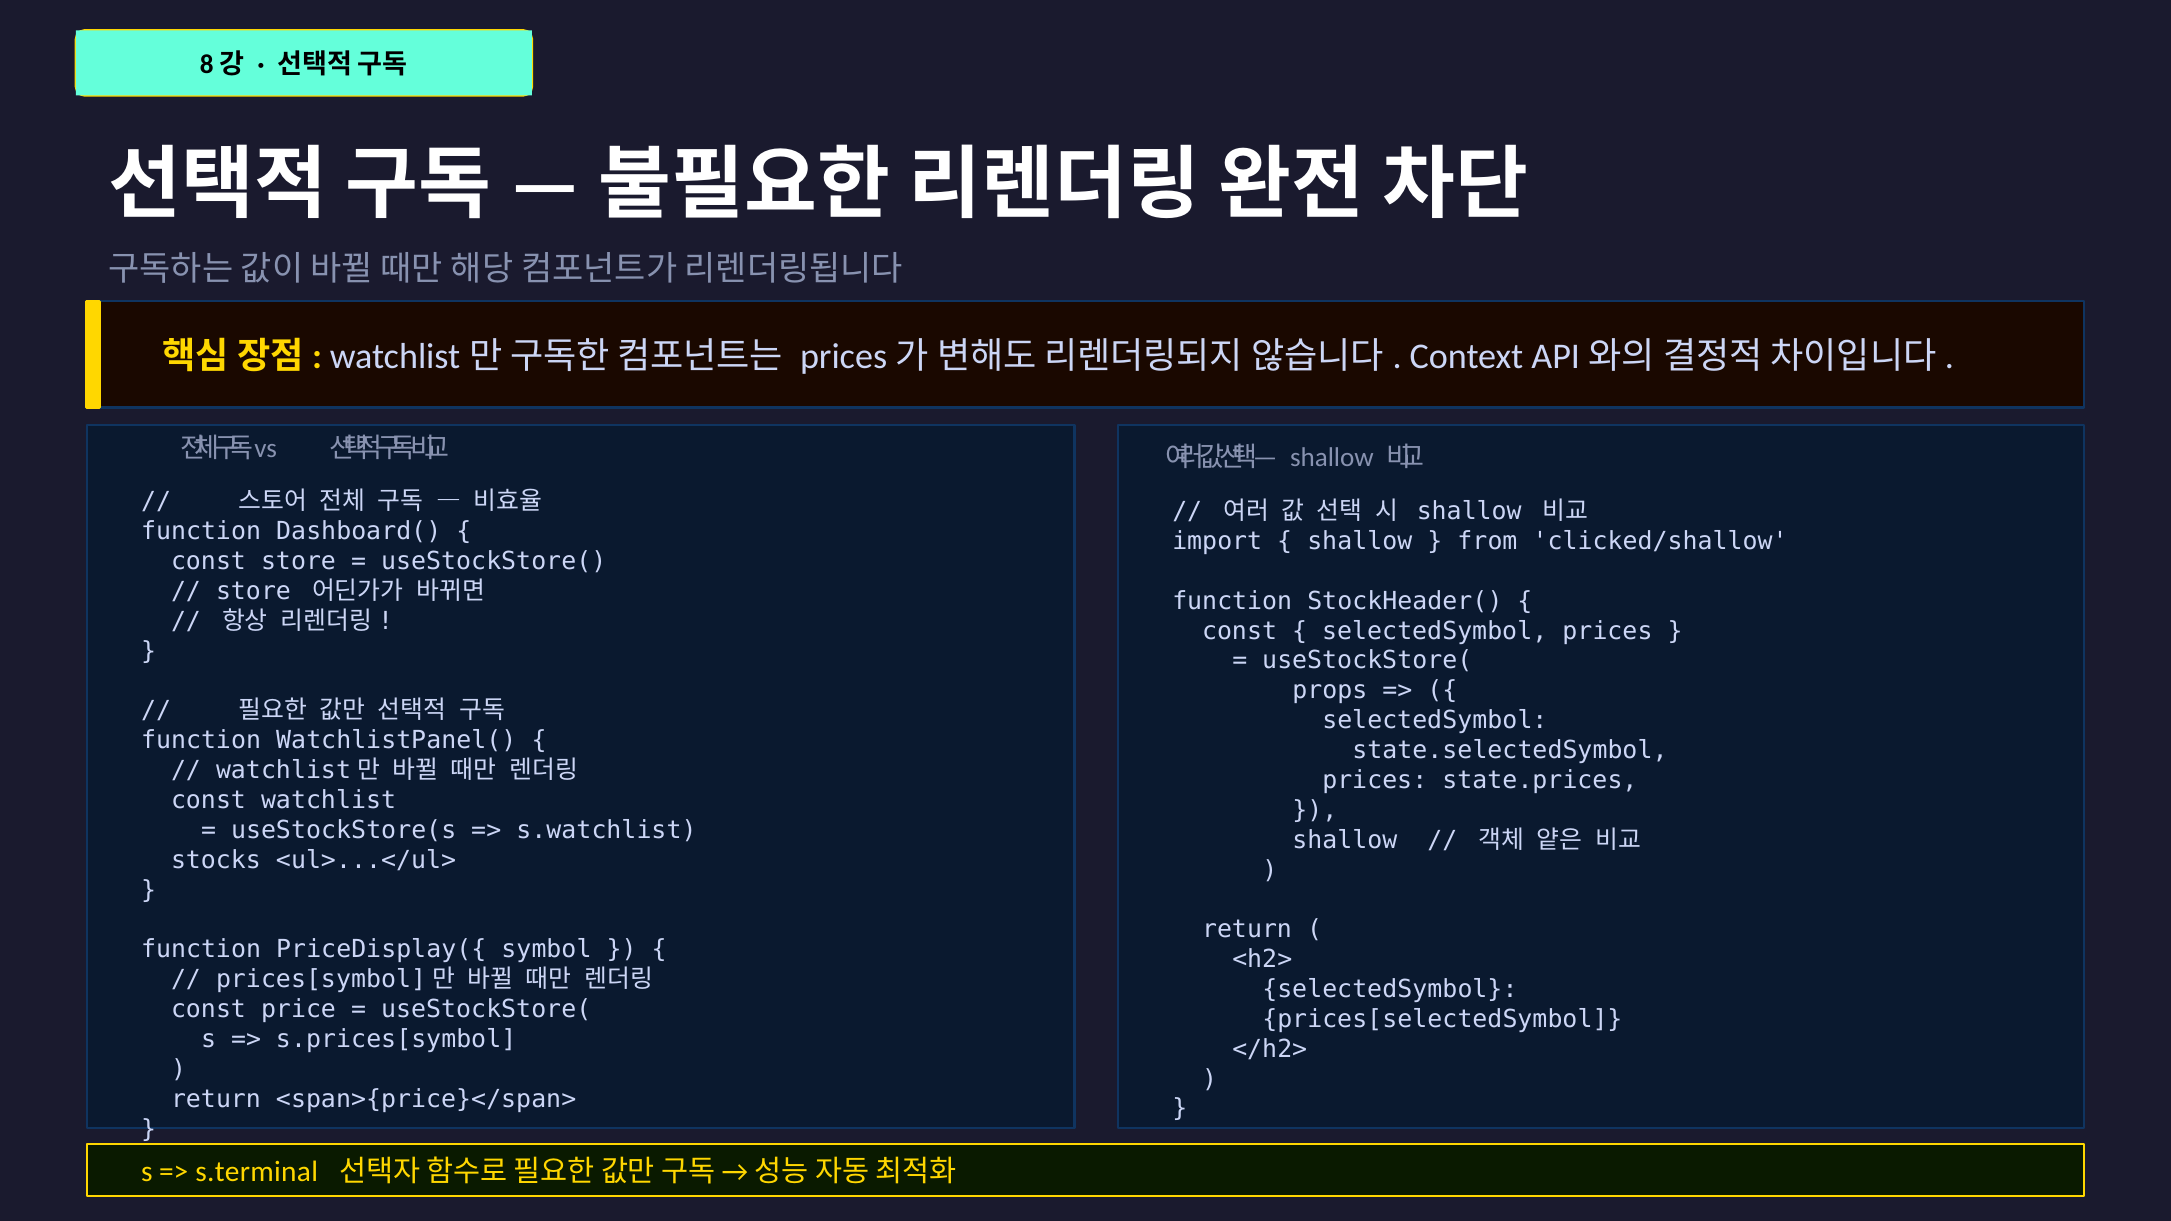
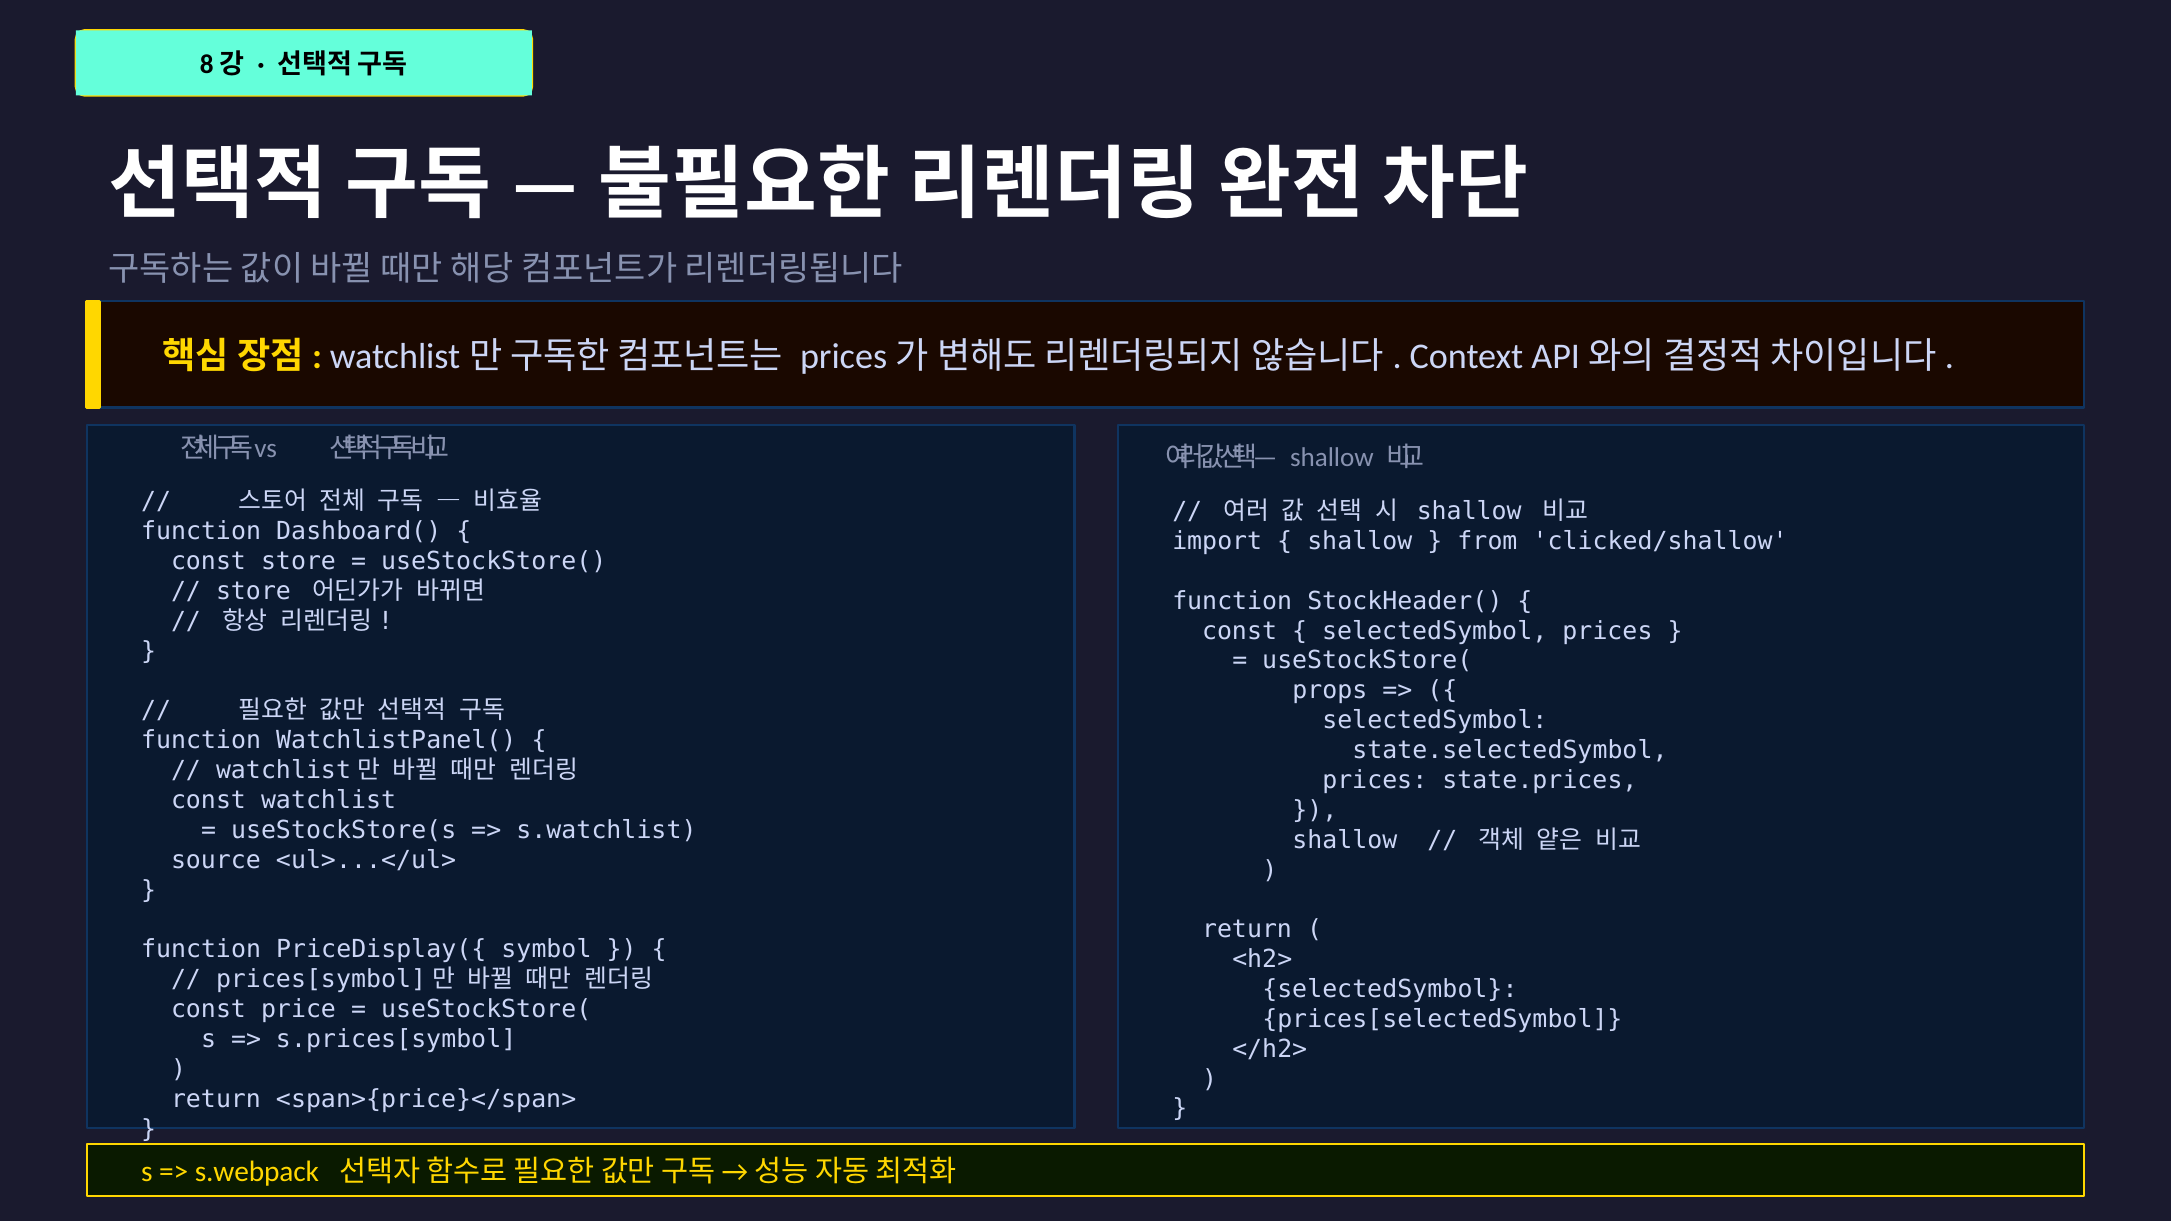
stocks: stocks -> source
s.terminal: s.terminal -> s.webpack
